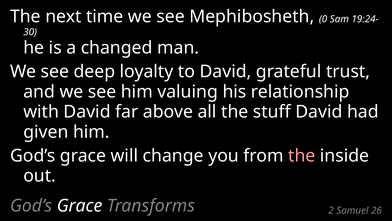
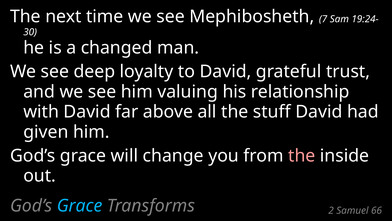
0: 0 -> 7
Grace at (80, 205) colour: white -> light blue
26: 26 -> 66
